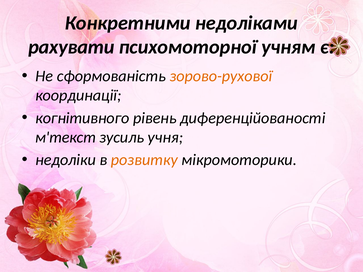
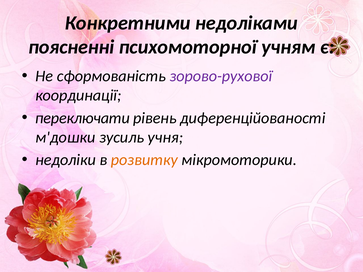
рахувати: рахувати -> поясненні
зорово-рухової colour: orange -> purple
когнітивного: когнітивного -> переключати
м'текст: м'текст -> м'дошки
